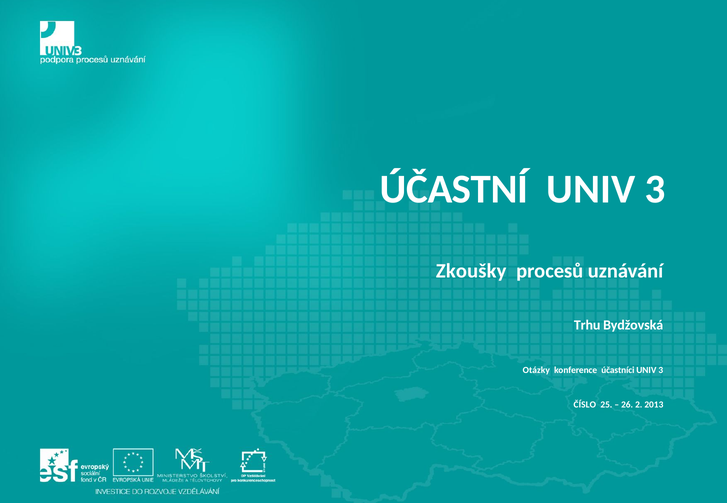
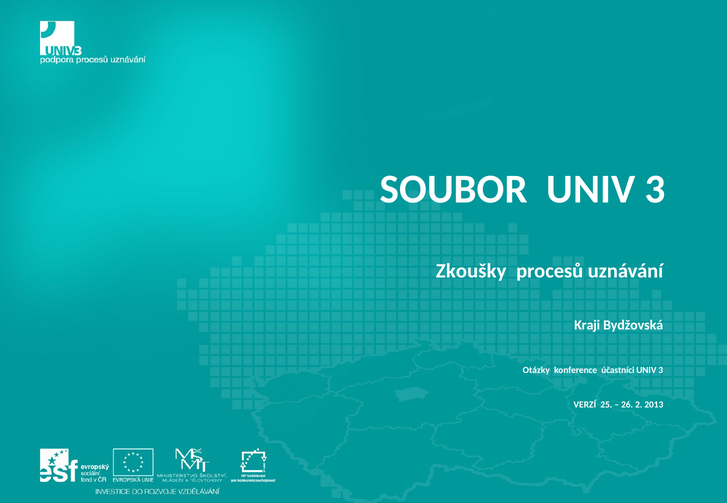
ÚČASTNÍ: ÚČASTNÍ -> SOUBOR
Trhu: Trhu -> Kraji
ČÍSLO: ČÍSLO -> VERZÍ
